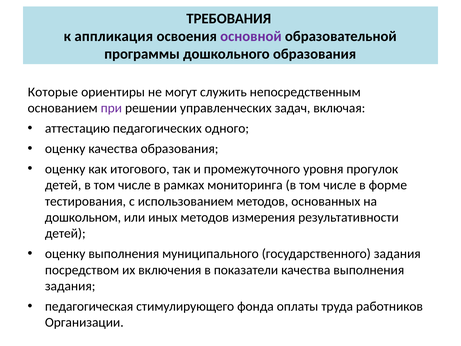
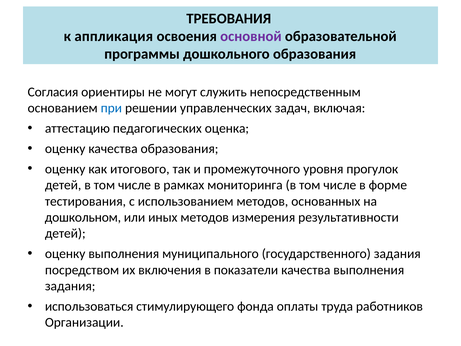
Которые: Которые -> Согласия
при colour: purple -> blue
одного: одного -> оценка
педагогическая: педагогическая -> использоваться
